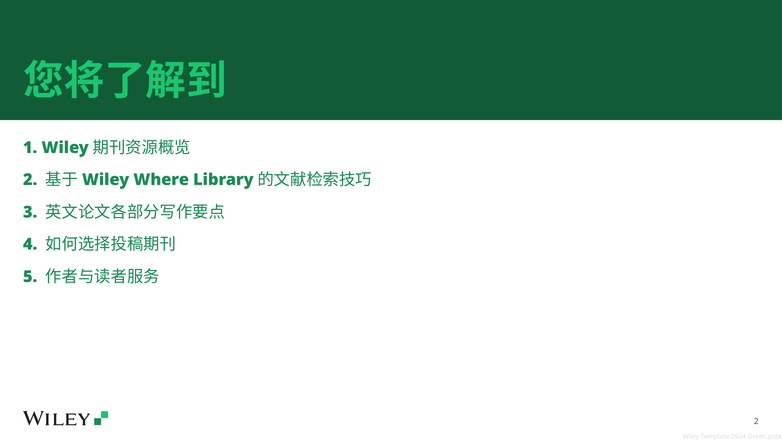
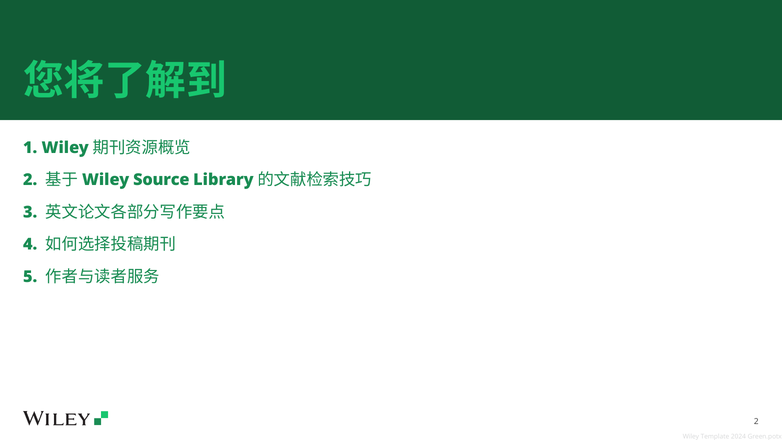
Where: Where -> Source
